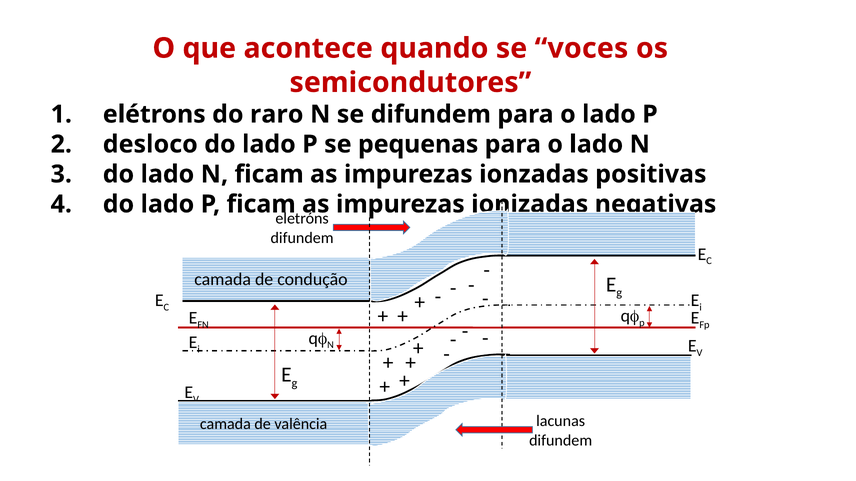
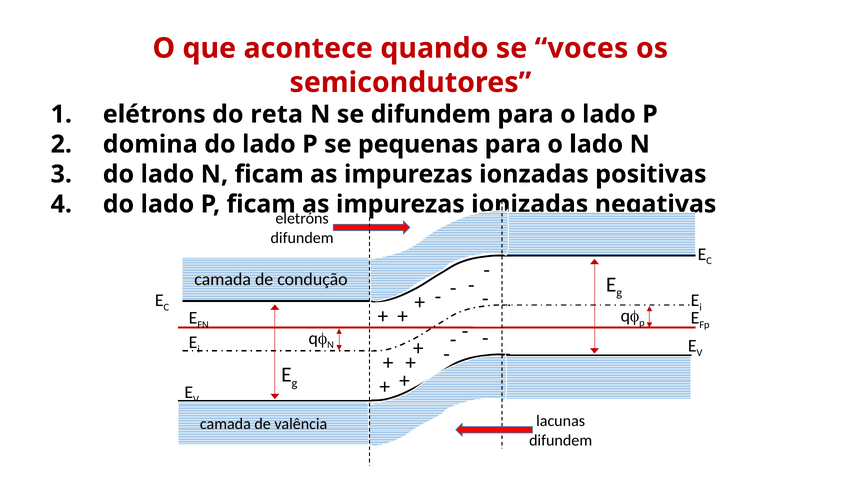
raro: raro -> reta
desloco: desloco -> domina
